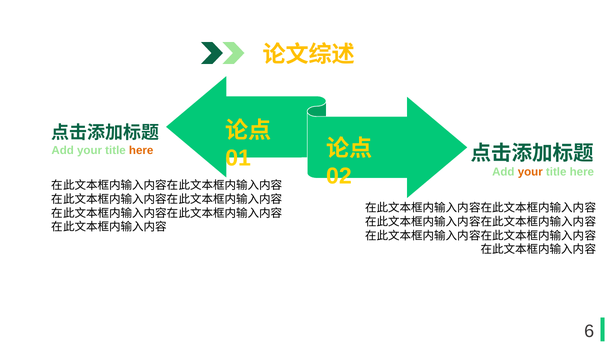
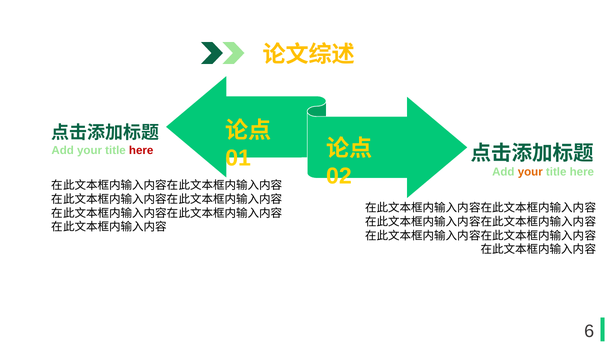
here at (141, 150) colour: orange -> red
